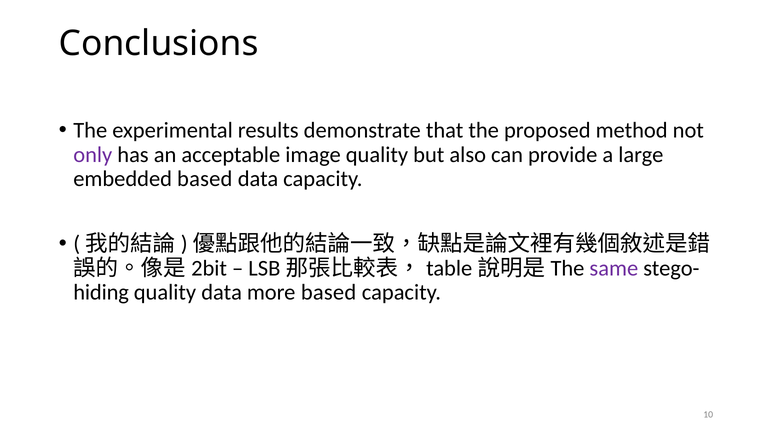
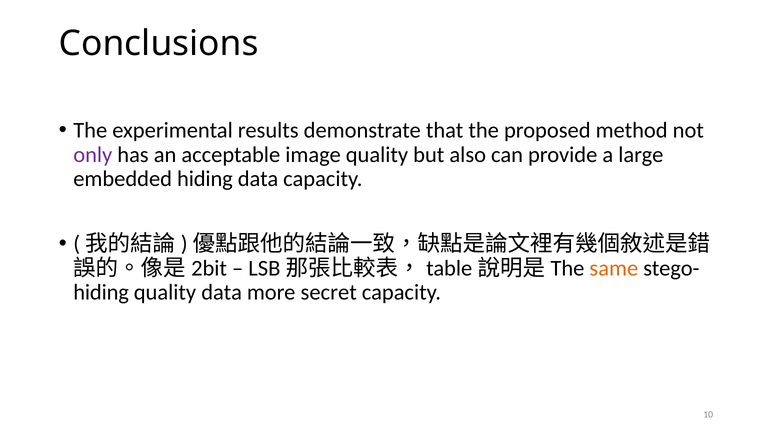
embedded based: based -> hiding
same colour: purple -> orange
more based: based -> secret
